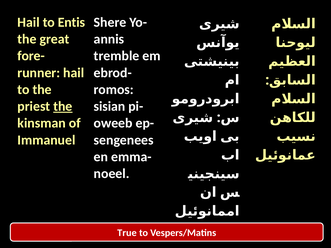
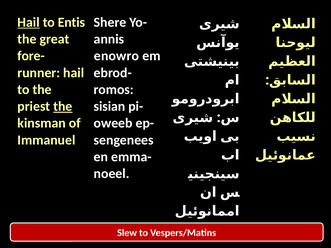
Hail at (29, 22) underline: none -> present
tremble: tremble -> enowro
True: True -> Slew
